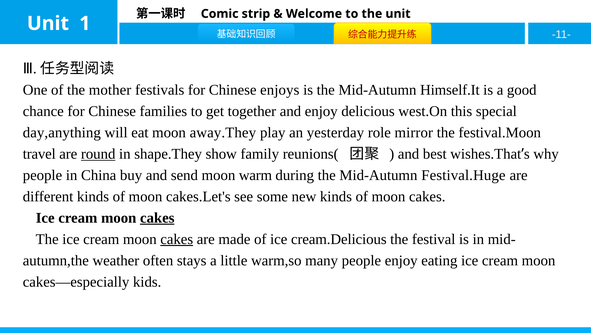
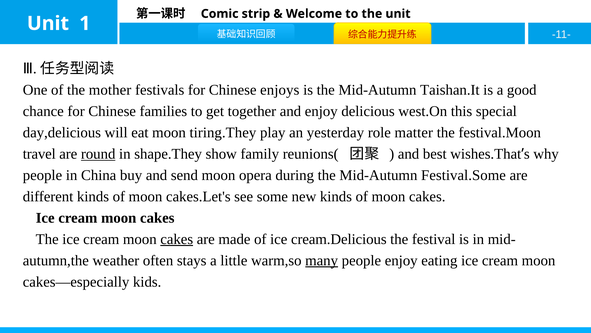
Himself.It: Himself.It -> Taishan.It
day,anything: day,anything -> day,delicious
away.They: away.They -> tiring.They
mirror: mirror -> matter
warm: warm -> opera
Festival.Huge: Festival.Huge -> Festival.Some
cakes at (157, 218) underline: present -> none
many underline: none -> present
